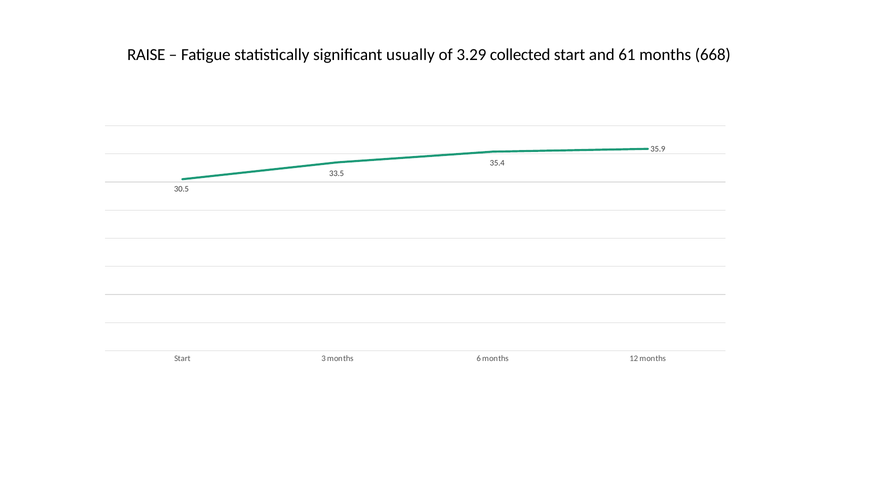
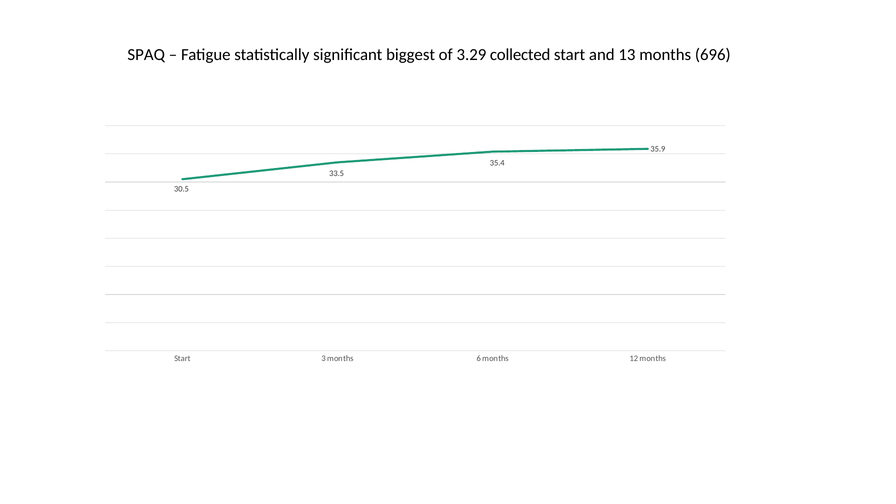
RAISE: RAISE -> SPAQ
usually: usually -> biggest
61: 61 -> 13
668: 668 -> 696
